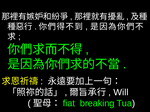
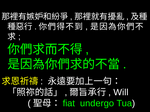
breaking: breaking -> undergo
